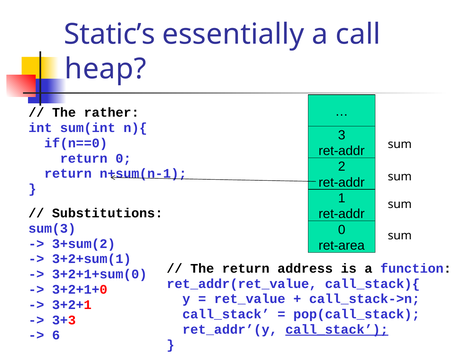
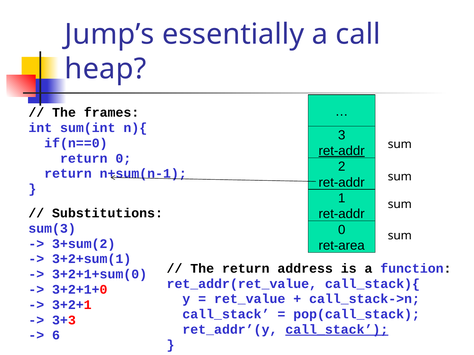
Static’s: Static’s -> Jump’s
rather: rather -> frames
ret-addr at (342, 151) underline: none -> present
